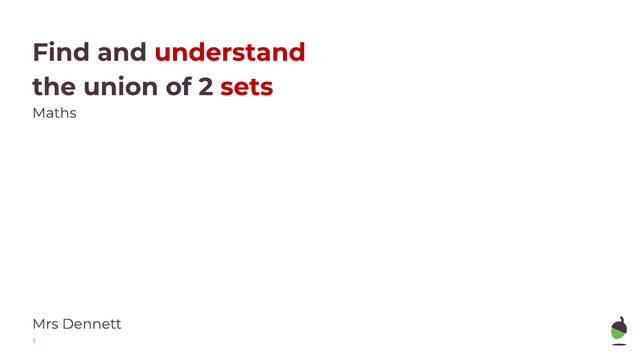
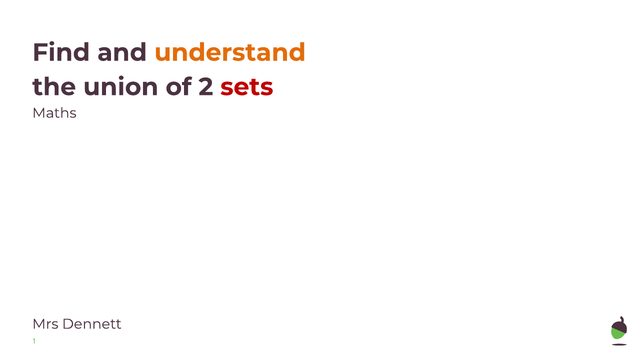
understand colour: red -> orange
